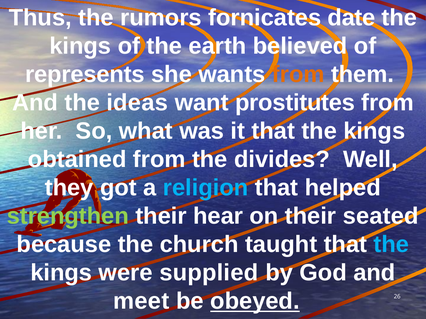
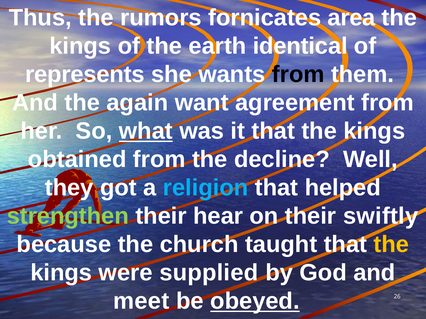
date: date -> area
believed: believed -> identical
from at (298, 74) colour: orange -> black
ideas: ideas -> again
prostitutes: prostitutes -> agreement
what underline: none -> present
divides: divides -> decline
seated: seated -> swiftly
the at (391, 245) colour: light blue -> yellow
